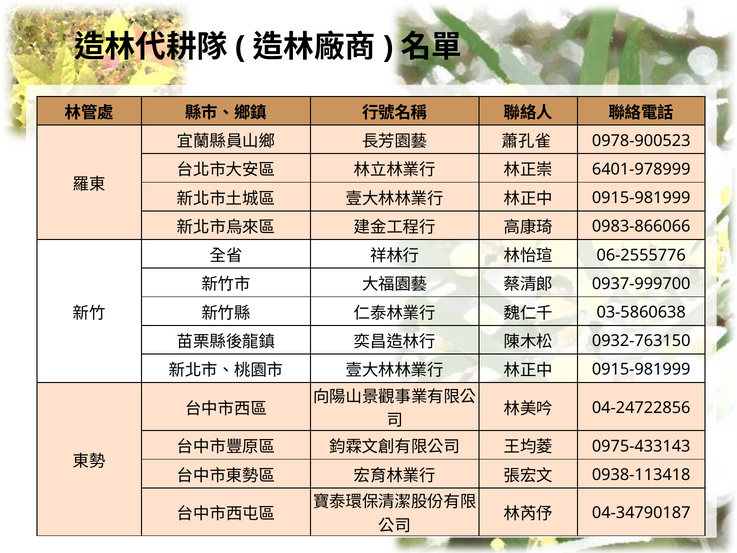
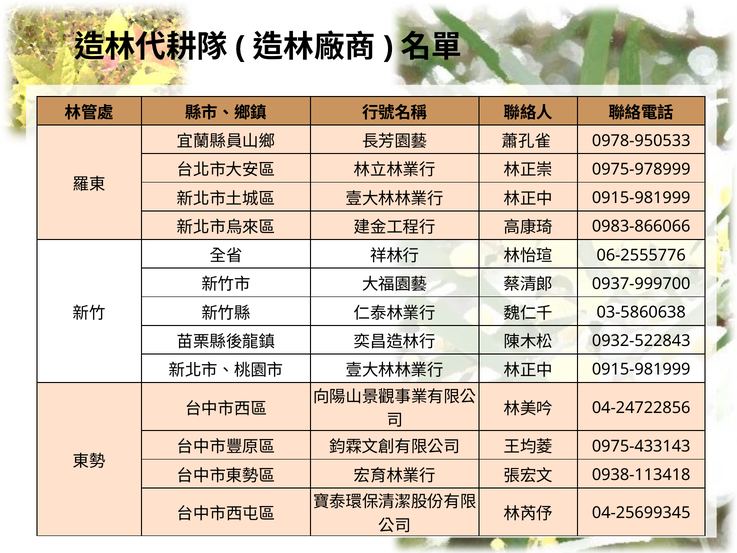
0978-900523: 0978-900523 -> 0978-950533
6401-978999: 6401-978999 -> 0975-978999
0932-763150: 0932-763150 -> 0932-522843
04-34790187: 04-34790187 -> 04-25699345
